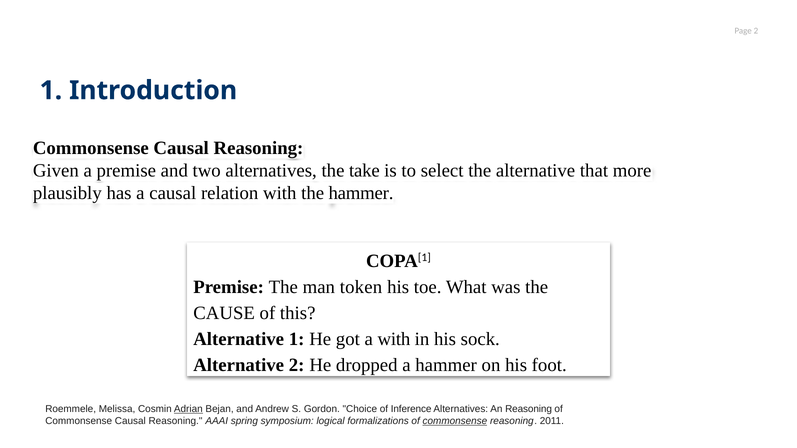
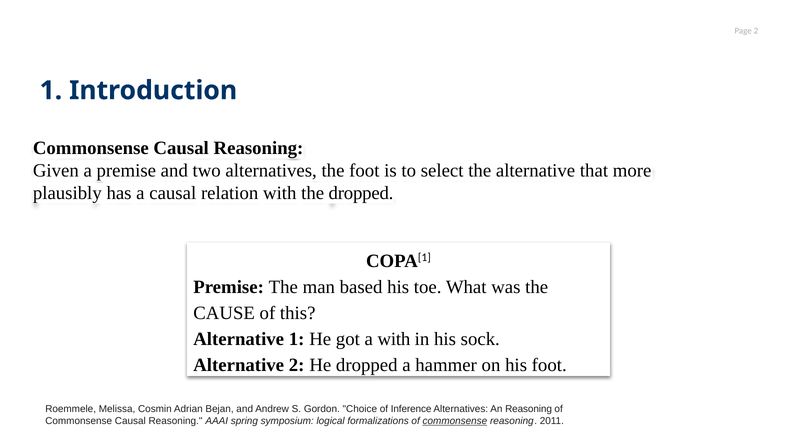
the take: take -> foot
the hammer: hammer -> dropped
token: token -> based
Adrian underline: present -> none
